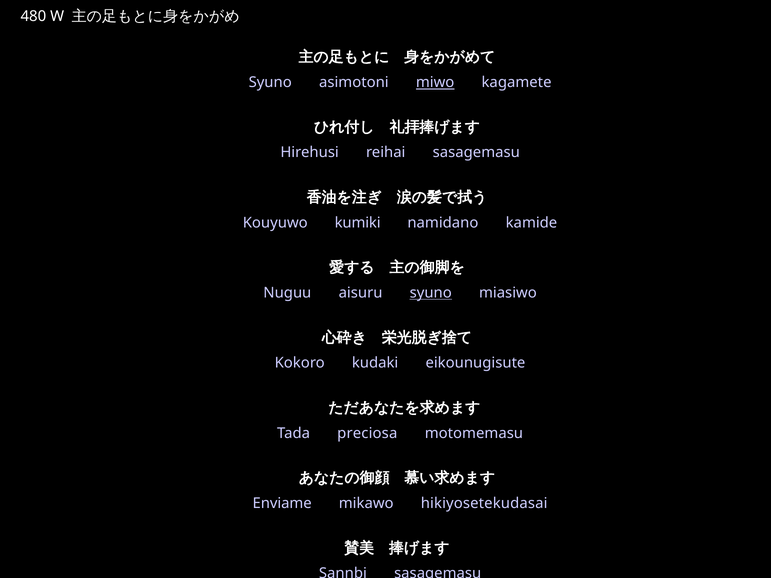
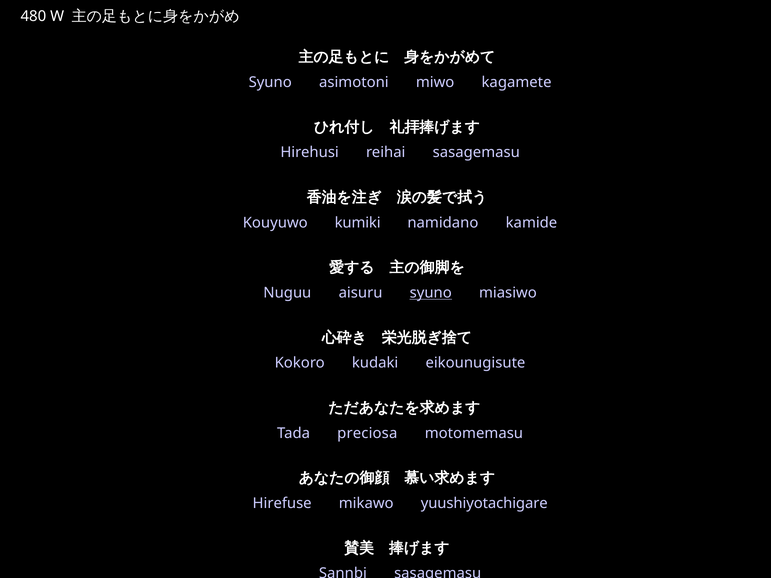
miwo underline: present -> none
Enviame: Enviame -> Hirefuse
hikiyosetekudasai: hikiyosetekudasai -> yuushiyotachigare
